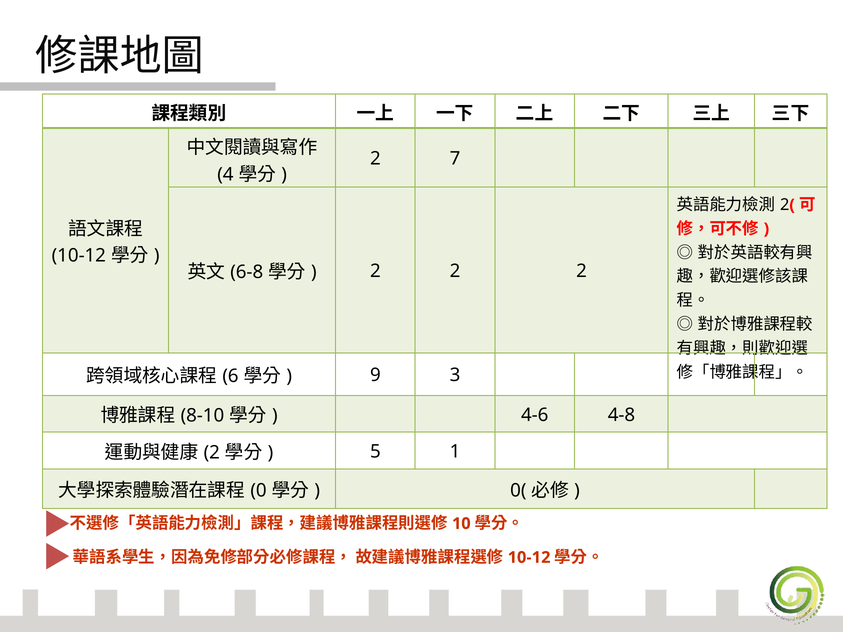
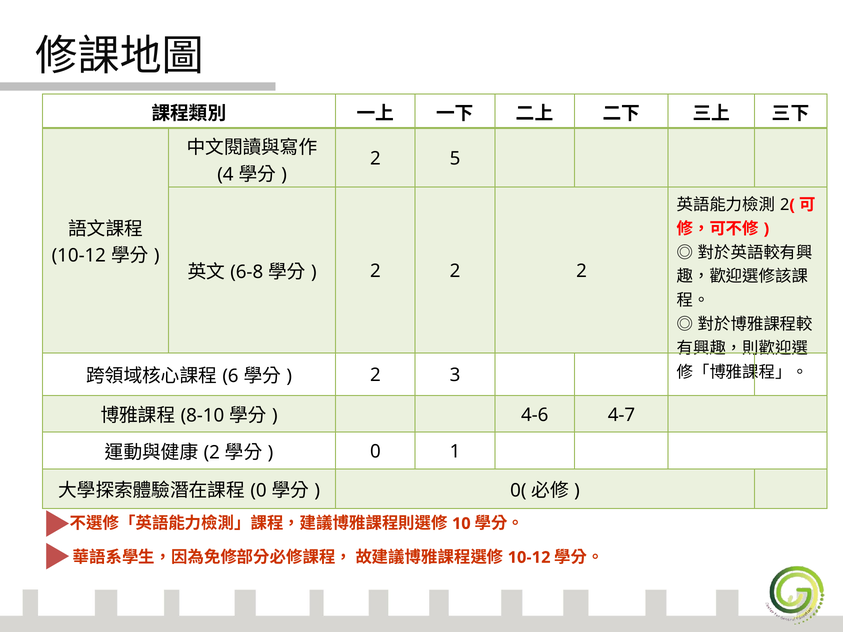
7: 7 -> 5
9 at (375, 375): 9 -> 2
4-8: 4-8 -> 4-7
5 at (375, 452): 5 -> 0
